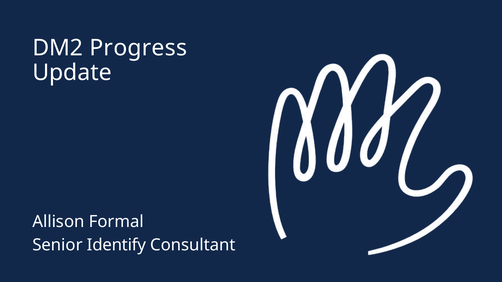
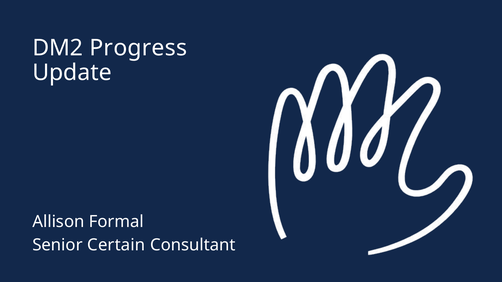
Identify: Identify -> Certain
